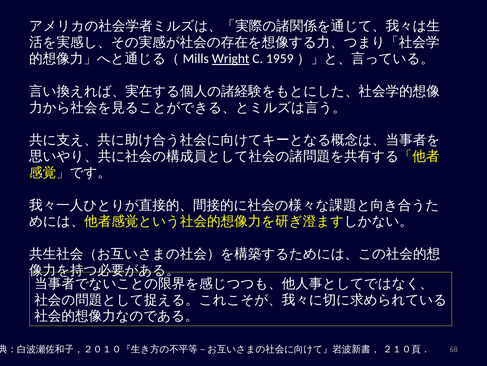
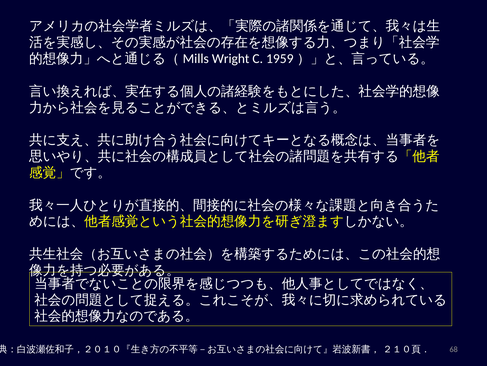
Wright underline: present -> none
